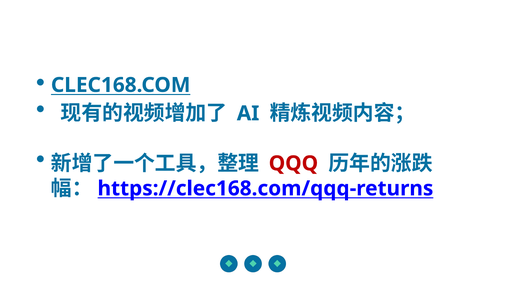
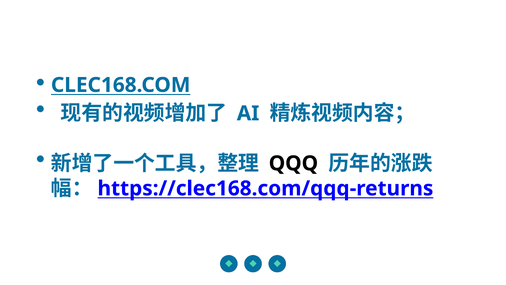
QQQ colour: red -> black
